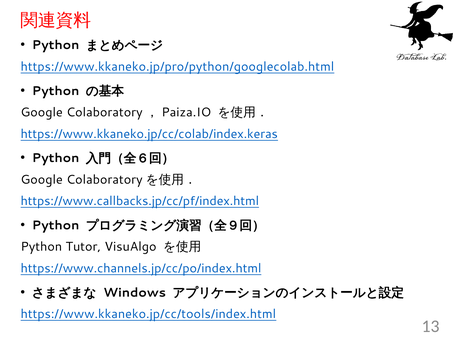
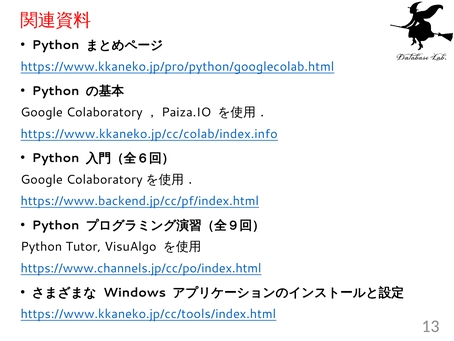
https://www.kkaneko.jp/cc/colab/index.keras: https://www.kkaneko.jp/cc/colab/index.keras -> https://www.kkaneko.jp/cc/colab/index.info
https://www.callbacks.jp/cc/pf/index.html: https://www.callbacks.jp/cc/pf/index.html -> https://www.backend.jp/cc/pf/index.html
